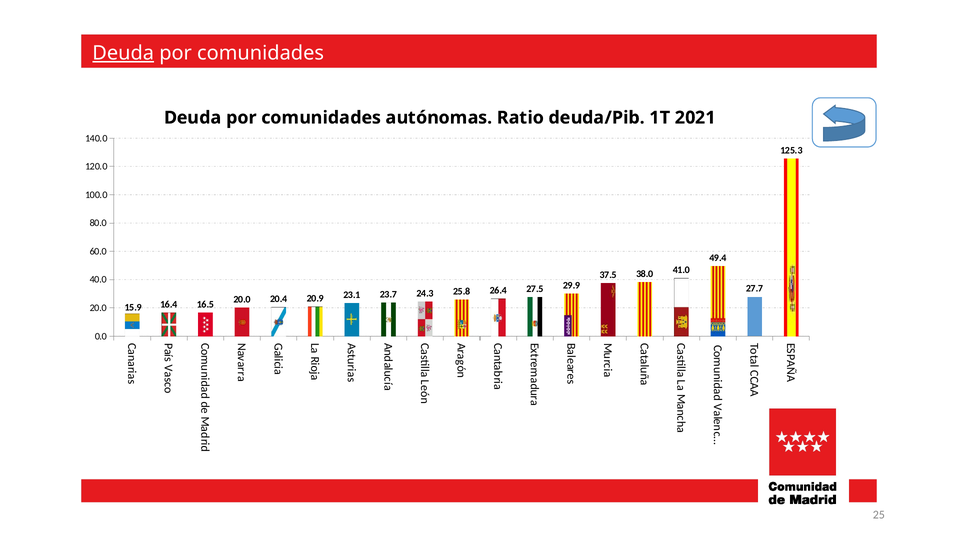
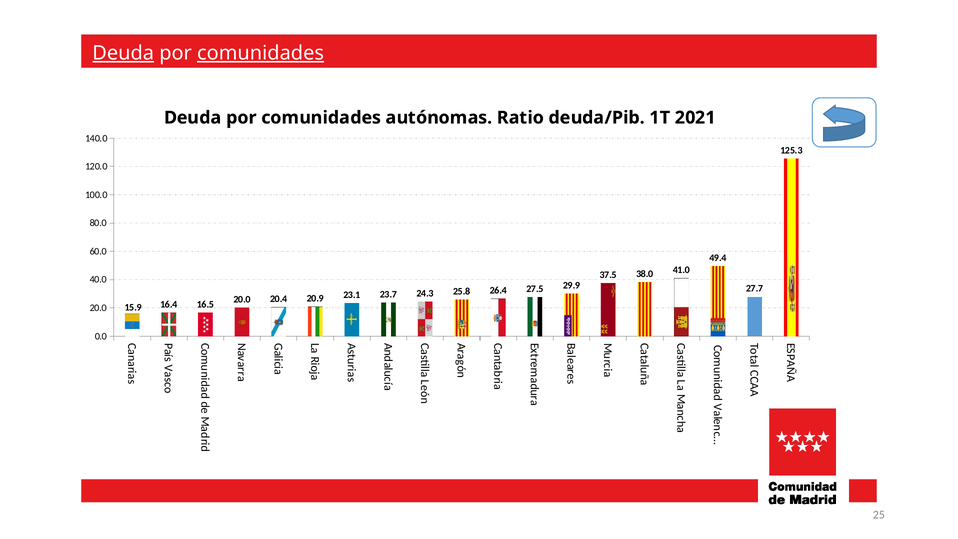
comunidades at (261, 53) underline: none -> present
